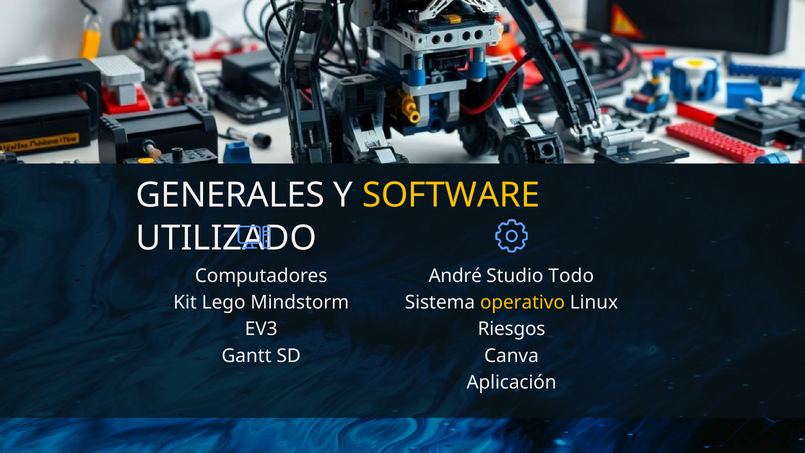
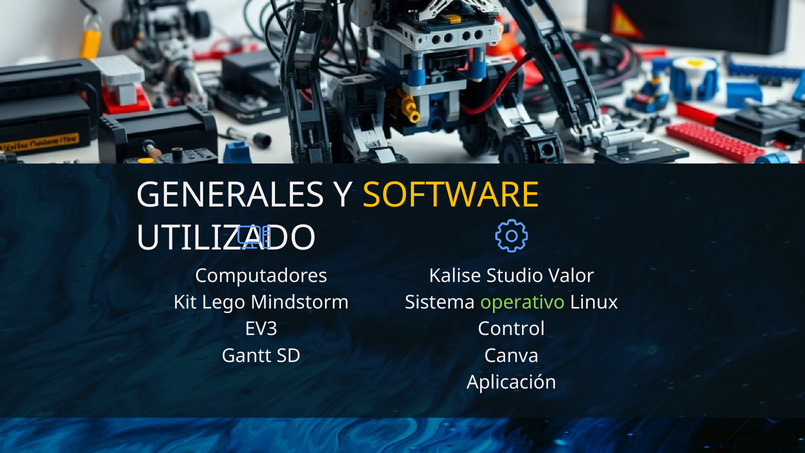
André: André -> Kalise
Todo: Todo -> Valor
operativo colour: yellow -> light green
Riesgos: Riesgos -> Control
